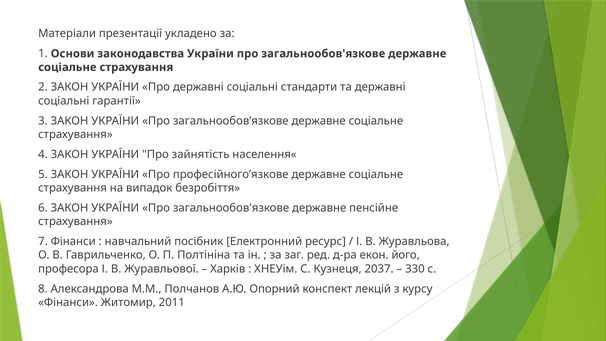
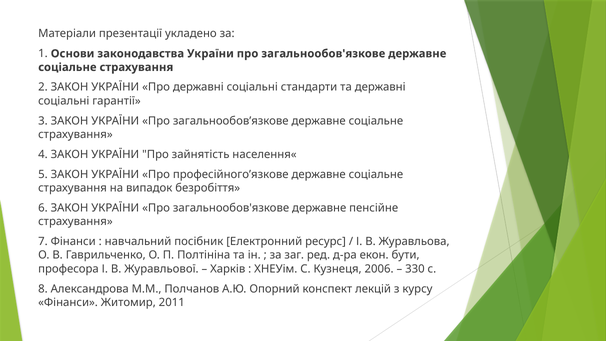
його: його -> бути
2037: 2037 -> 2006
